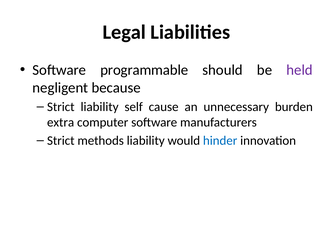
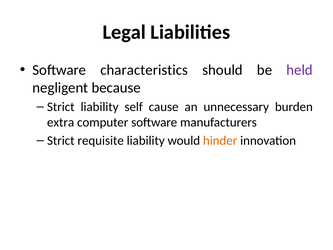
programmable: programmable -> characteristics
methods: methods -> requisite
hinder colour: blue -> orange
